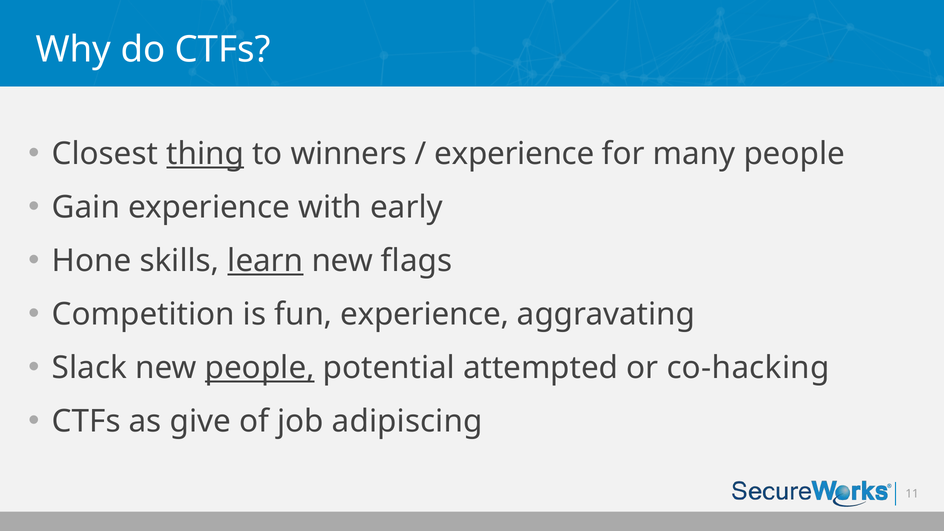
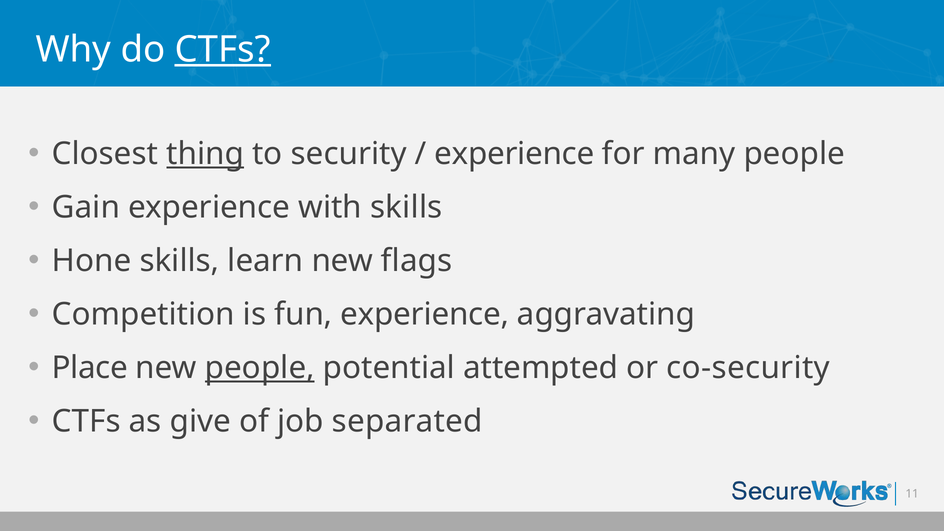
CTFs at (223, 49) underline: none -> present
winners: winners -> security
with early: early -> skills
learn underline: present -> none
Slack: Slack -> Place
co-hacking: co-hacking -> co-security
adipiscing: adipiscing -> separated
